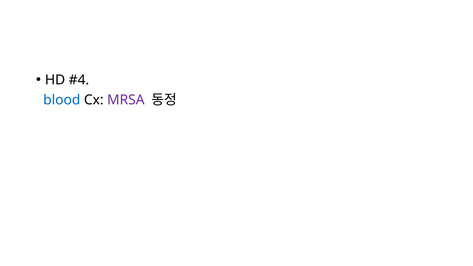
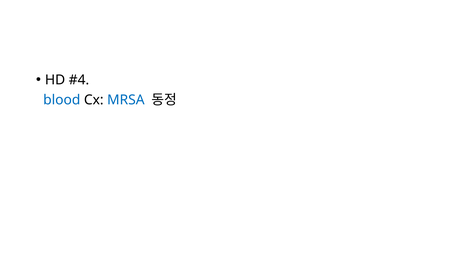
MRSA colour: purple -> blue
